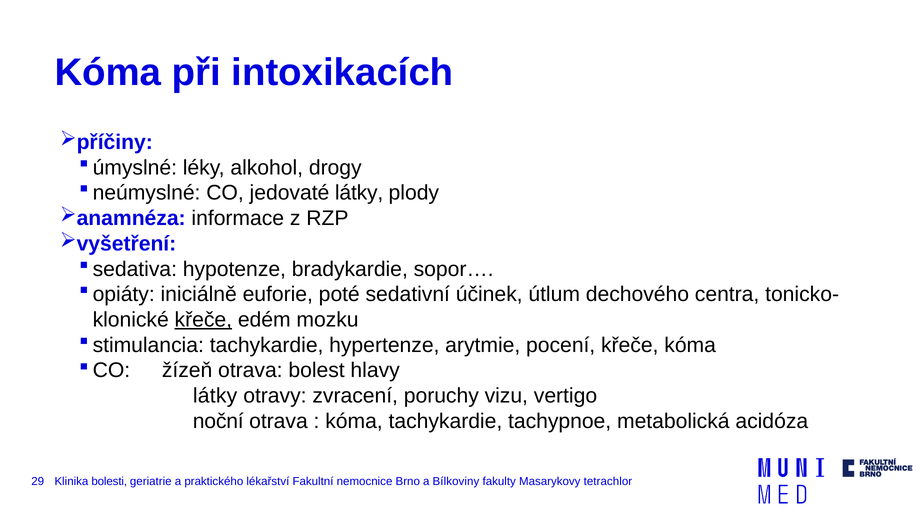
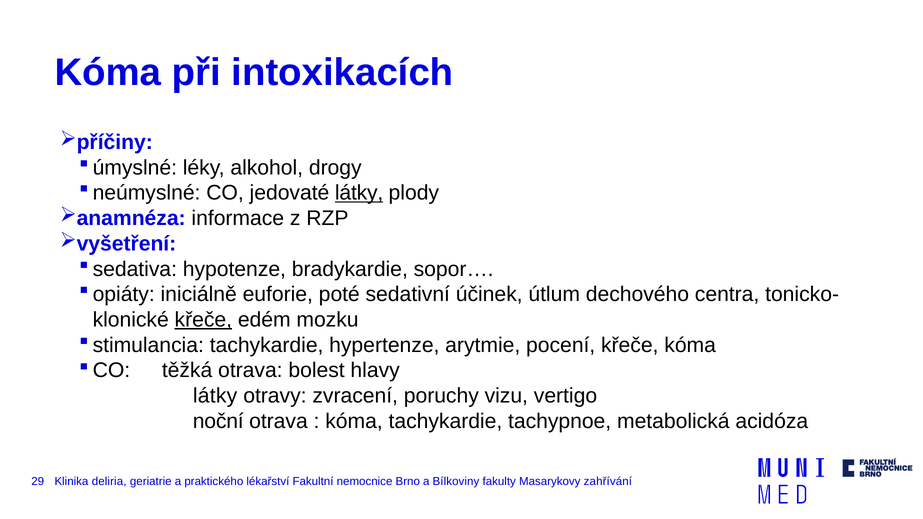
látky at (359, 193) underline: none -> present
žízeň: žízeň -> těžká
bolesti: bolesti -> deliria
tetrachlor: tetrachlor -> zahřívání
